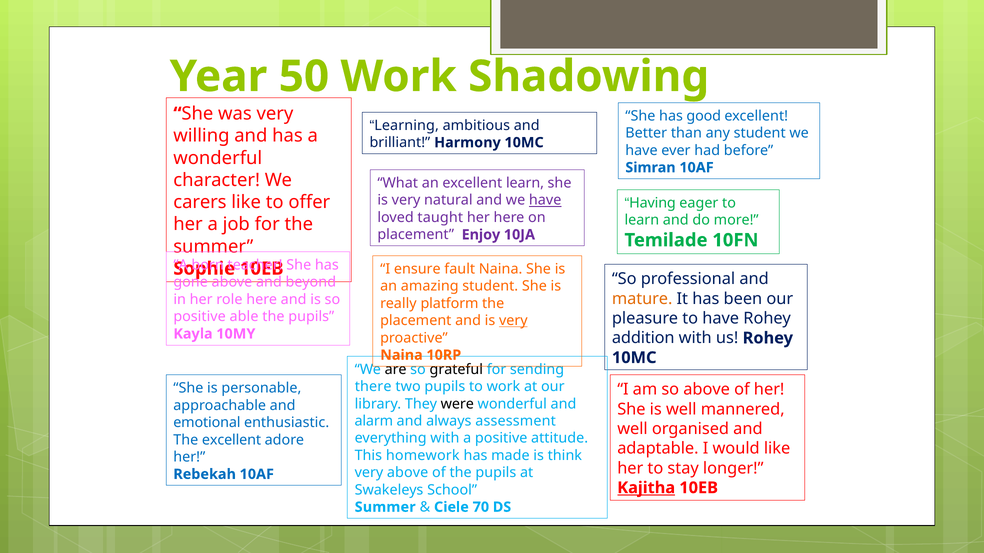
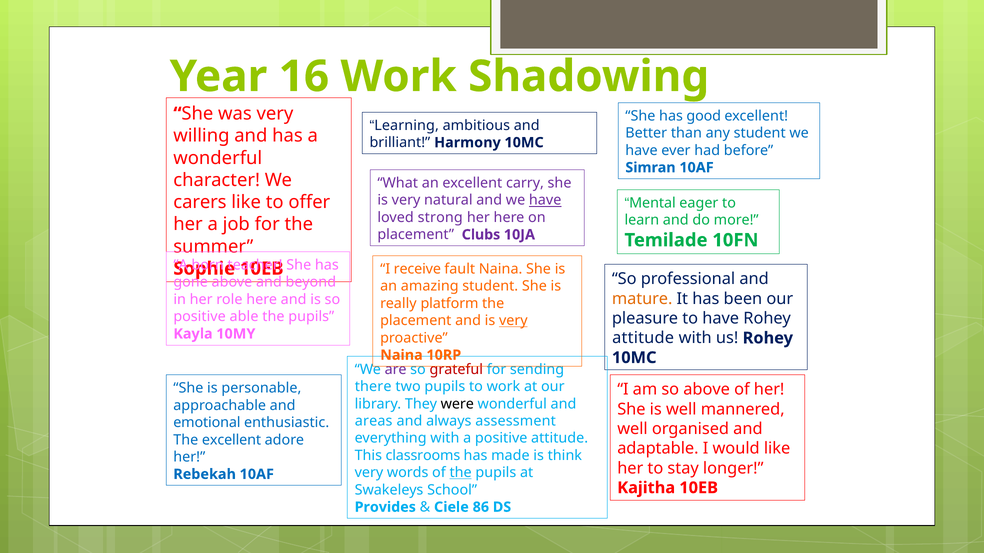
50: 50 -> 16
excellent learn: learn -> carry
Having: Having -> Mental
taught: taught -> strong
Enjoy: Enjoy -> Clubs
ensure: ensure -> receive
addition at (643, 338): addition -> attitude
are colour: black -> purple
grateful colour: black -> red
alarm: alarm -> areas
homework: homework -> classrooms
very above: above -> words
the at (461, 473) underline: none -> present
Kajitha underline: present -> none
Summer at (385, 508): Summer -> Provides
70: 70 -> 86
